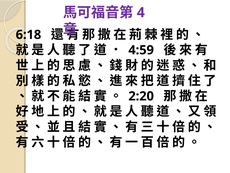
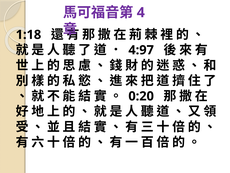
6:18: 6:18 -> 1:18
4:59: 4:59 -> 4:97
2:20: 2:20 -> 0:20
